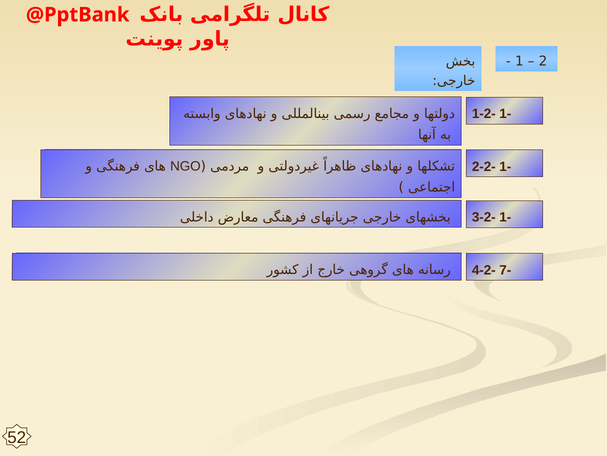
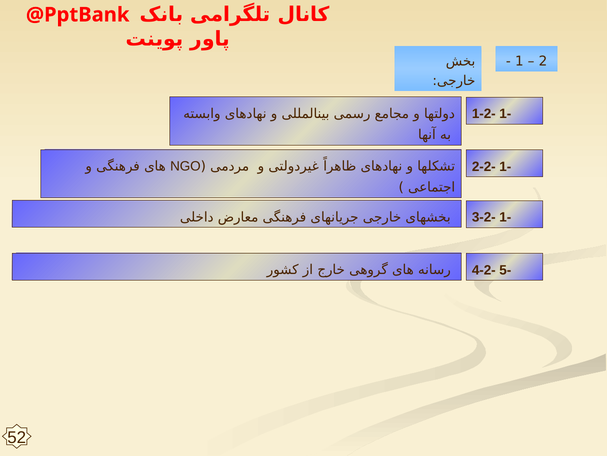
7-: 7- -> 5-
